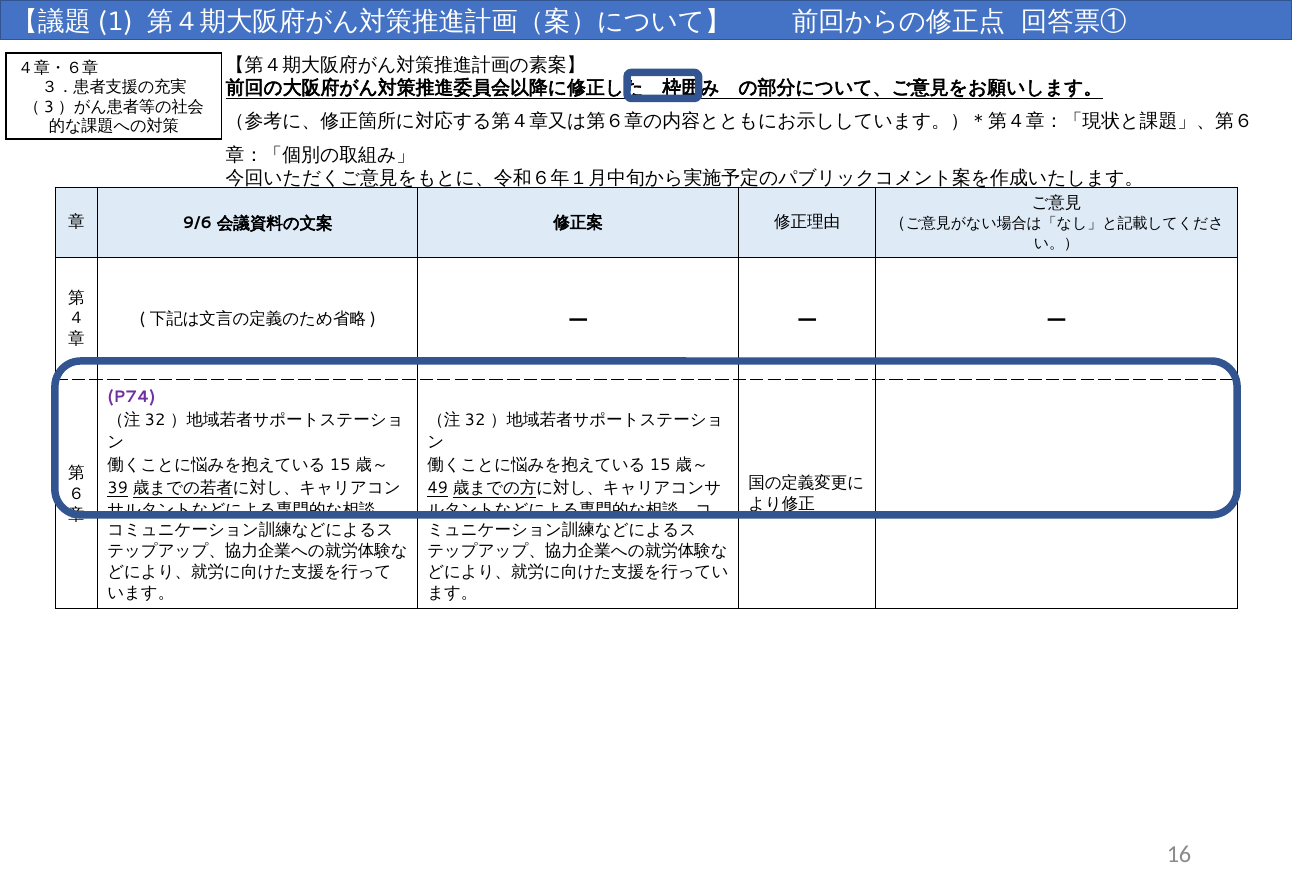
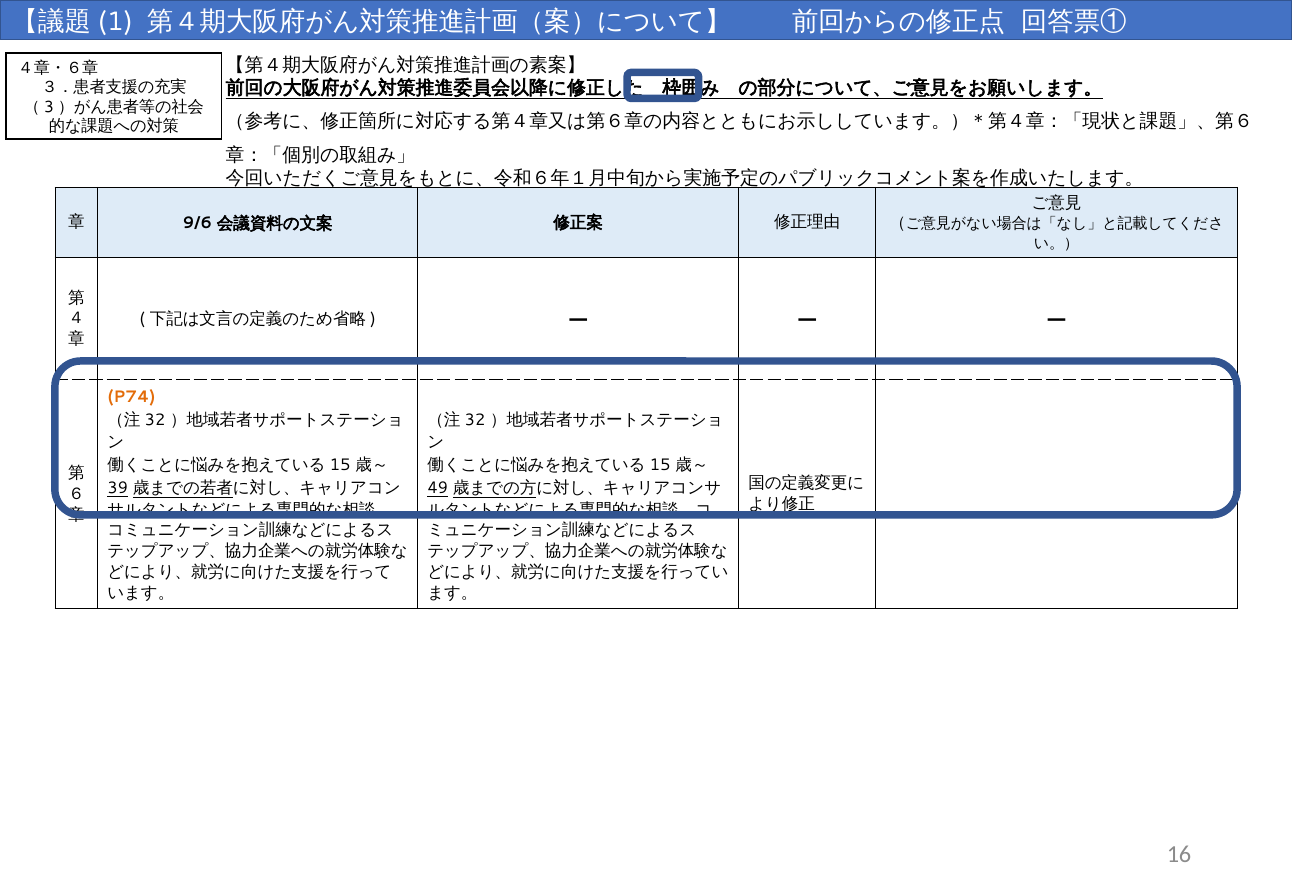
P74 colour: purple -> orange
